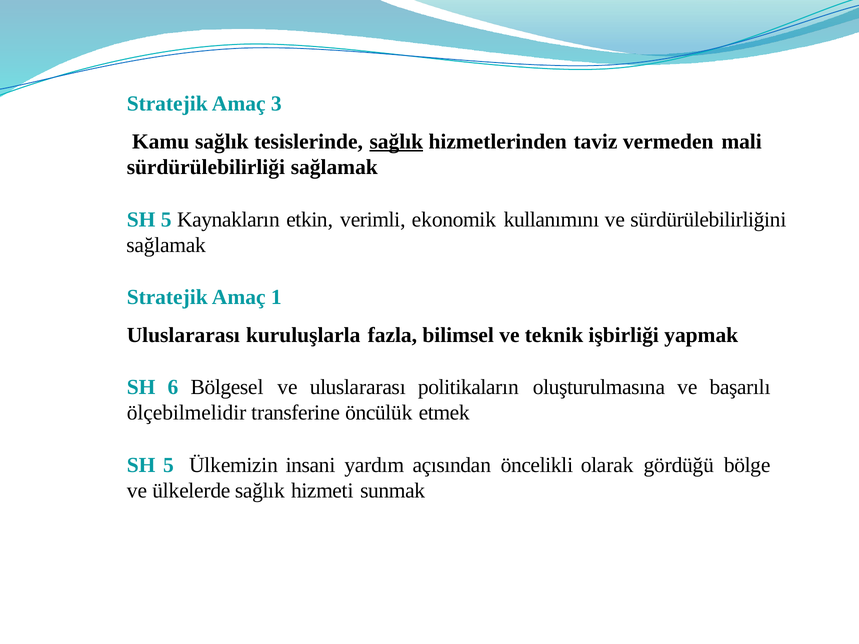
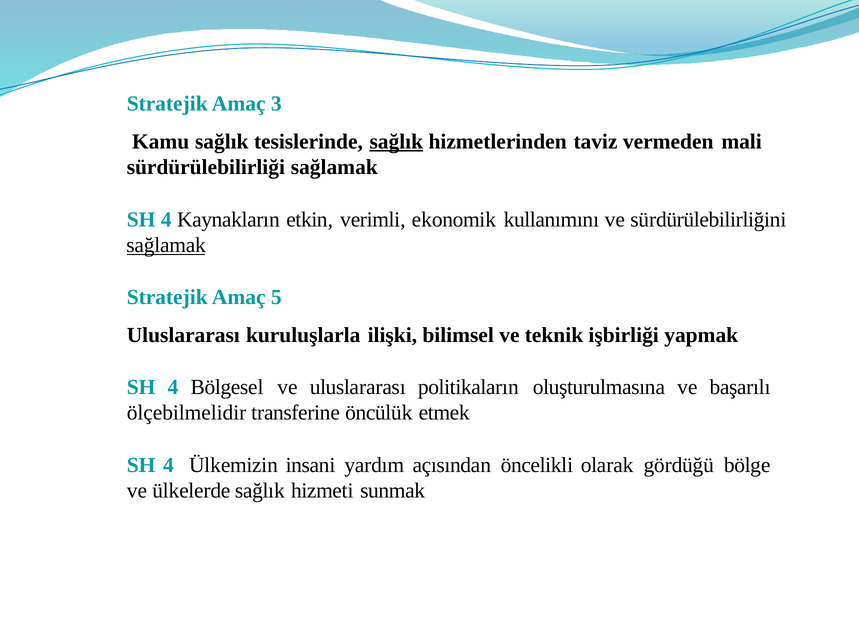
5 at (166, 220): 5 -> 4
sağlamak at (166, 245) underline: none -> present
1: 1 -> 5
fazla: fazla -> ilişki
6 at (173, 387): 6 -> 4
5 at (168, 465): 5 -> 4
